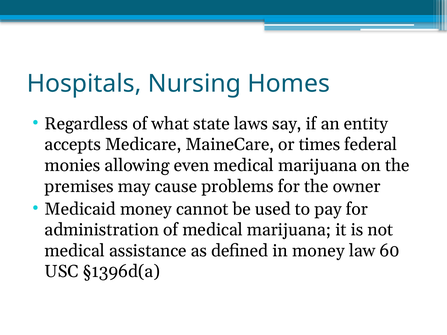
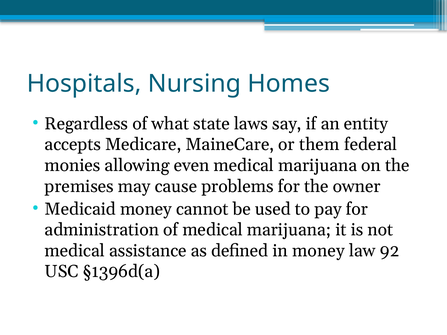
times: times -> them
60: 60 -> 92
